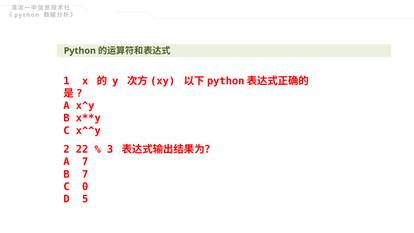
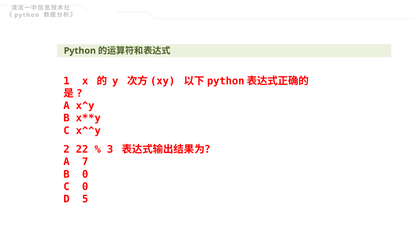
B 7: 7 -> 0
